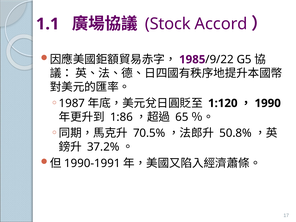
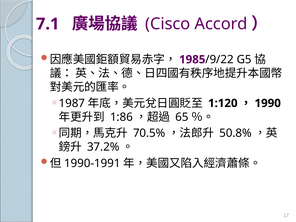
1.1: 1.1 -> 7.1
Stock: Stock -> Cisco
